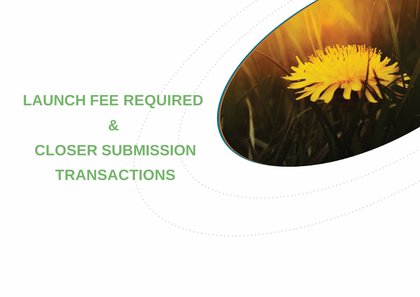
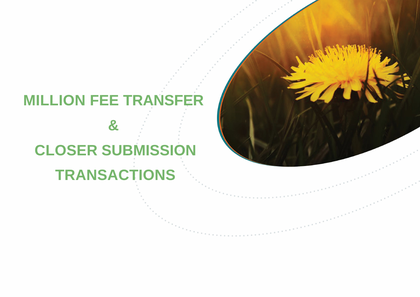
LAUNCH: LAUNCH -> MILLION
REQUIRED: REQUIRED -> TRANSFER
